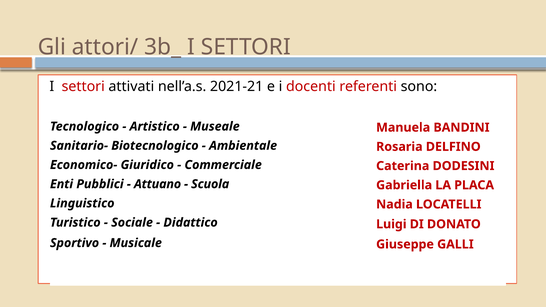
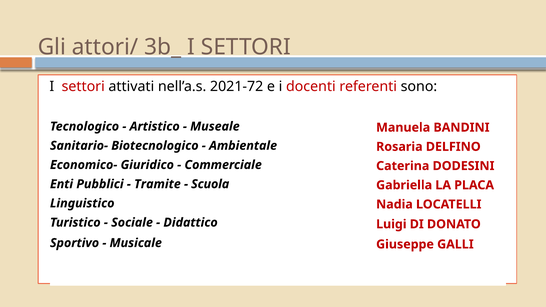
2021-21: 2021-21 -> 2021-72
Attuano: Attuano -> Tramite
